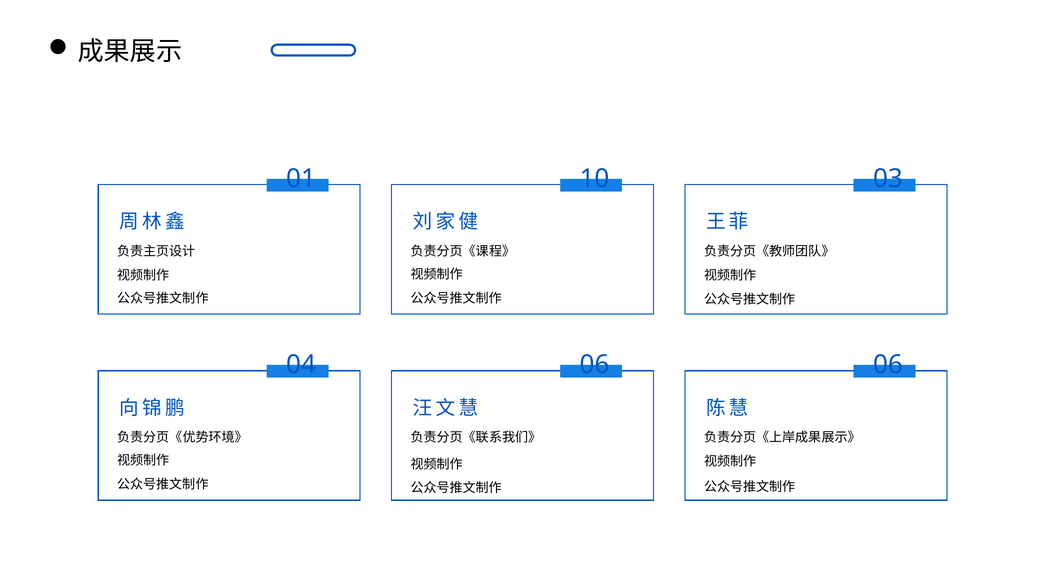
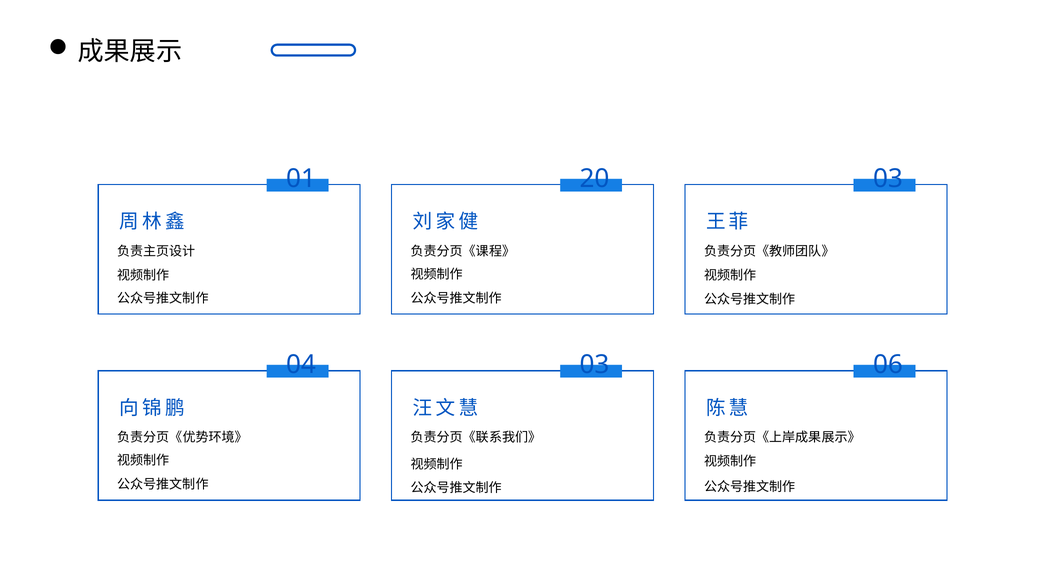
10: 10 -> 20
04 06: 06 -> 03
